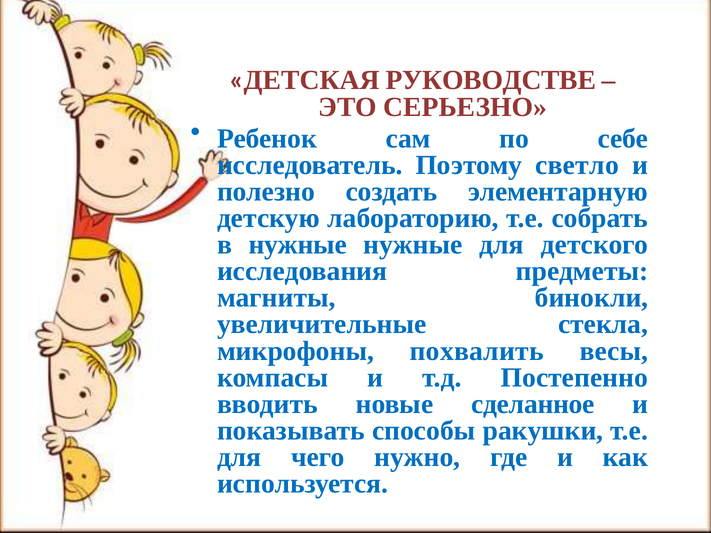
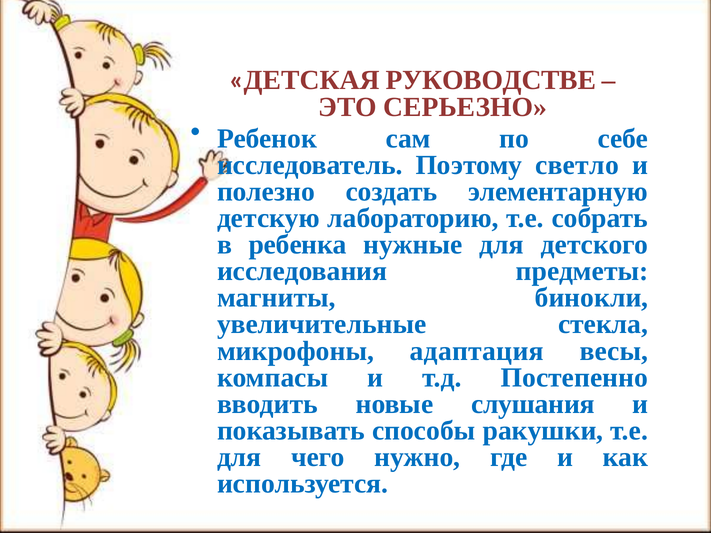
в нужные: нужные -> ребенка
похвалить: похвалить -> адаптация
сделанное: сделанное -> слушания
